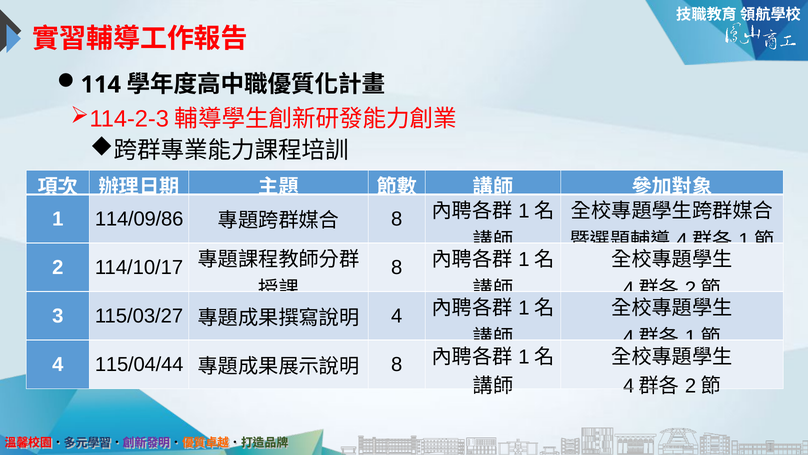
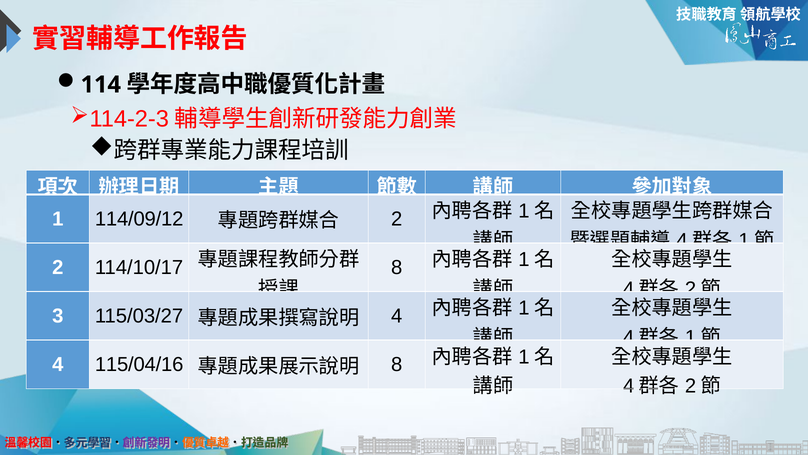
114/09/86: 114/09/86 -> 114/09/12
8 at (397, 219): 8 -> 2
115/04/44: 115/04/44 -> 115/04/16
